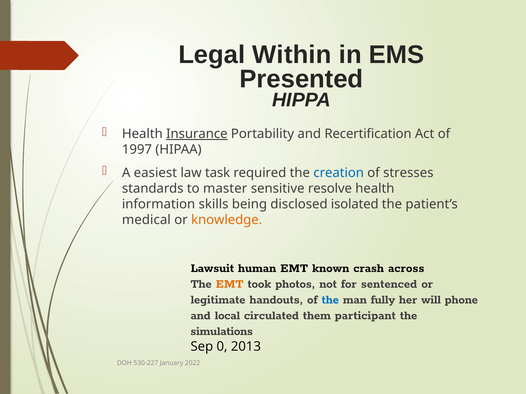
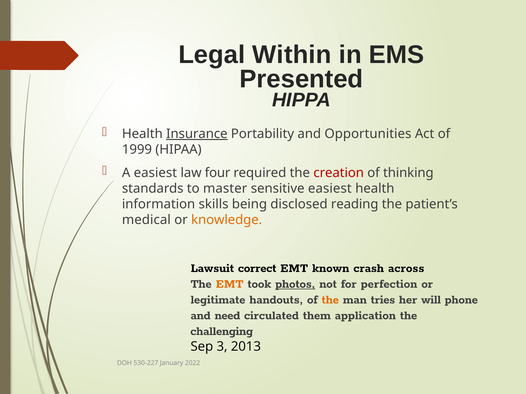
Recertification: Recertification -> Opportunities
1997: 1997 -> 1999
task: task -> four
creation colour: blue -> red
stresses: stresses -> thinking
sensitive resolve: resolve -> easiest
isolated: isolated -> reading
human: human -> correct
photos underline: none -> present
sentenced: sentenced -> perfection
the at (330, 300) colour: blue -> orange
fully: fully -> tries
local: local -> need
participant: participant -> application
simulations: simulations -> challenging
0: 0 -> 3
